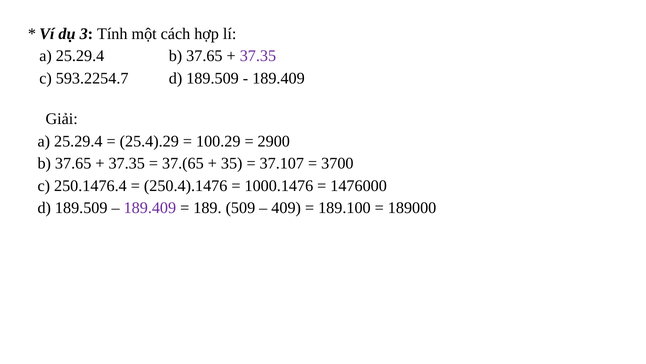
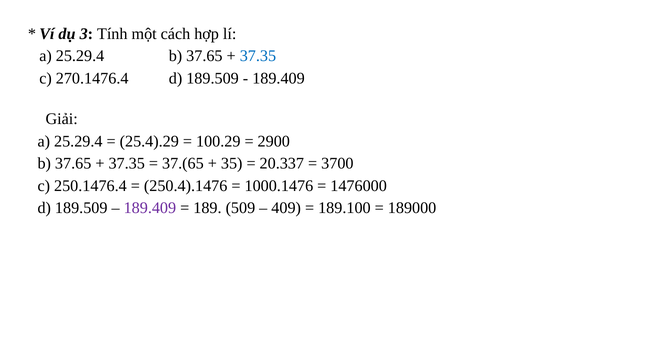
37.35 at (258, 56) colour: purple -> blue
593.2254.7: 593.2254.7 -> 270.1476.4
37.107: 37.107 -> 20.337
